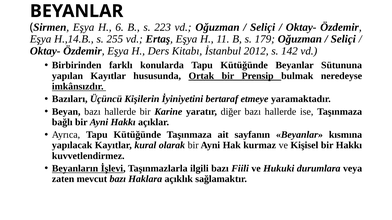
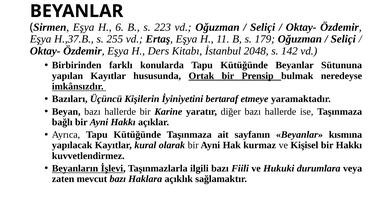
H.,14.B: H.,14.B -> H.,37.B
2012: 2012 -> 2048
